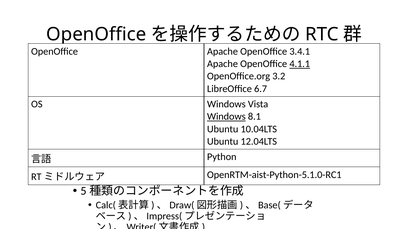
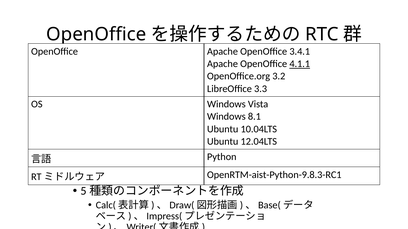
6.7: 6.7 -> 3.3
Windows at (226, 117) underline: present -> none
OpenRTM-aist-Python-5.1.0-RC1: OpenRTM-aist-Python-5.1.0-RC1 -> OpenRTM-aist-Python-9.8.3-RC1
